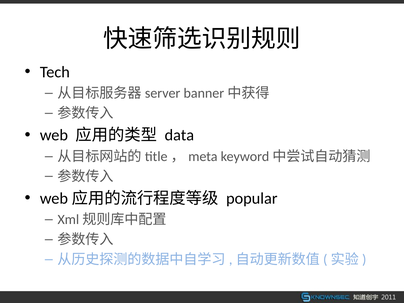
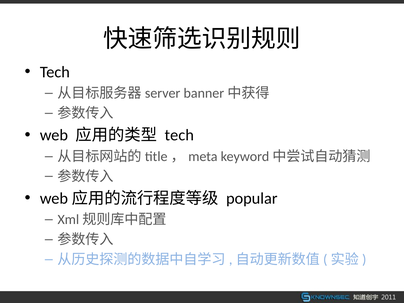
data at (179, 135): data -> tech
